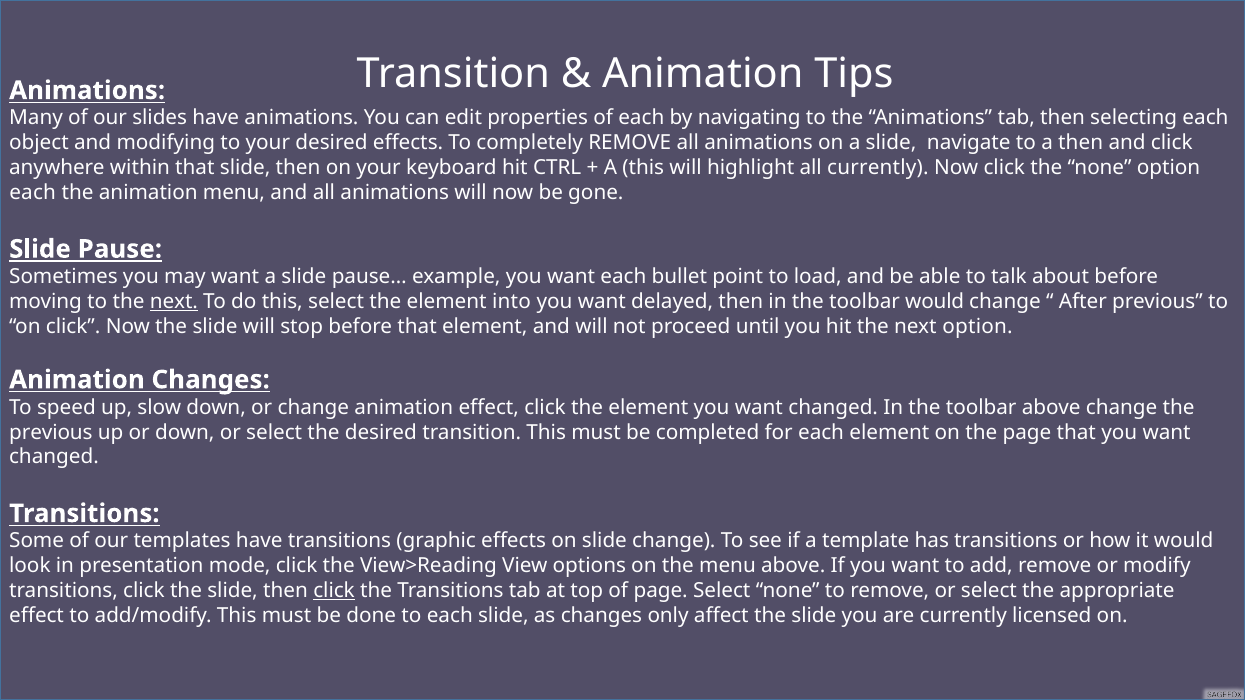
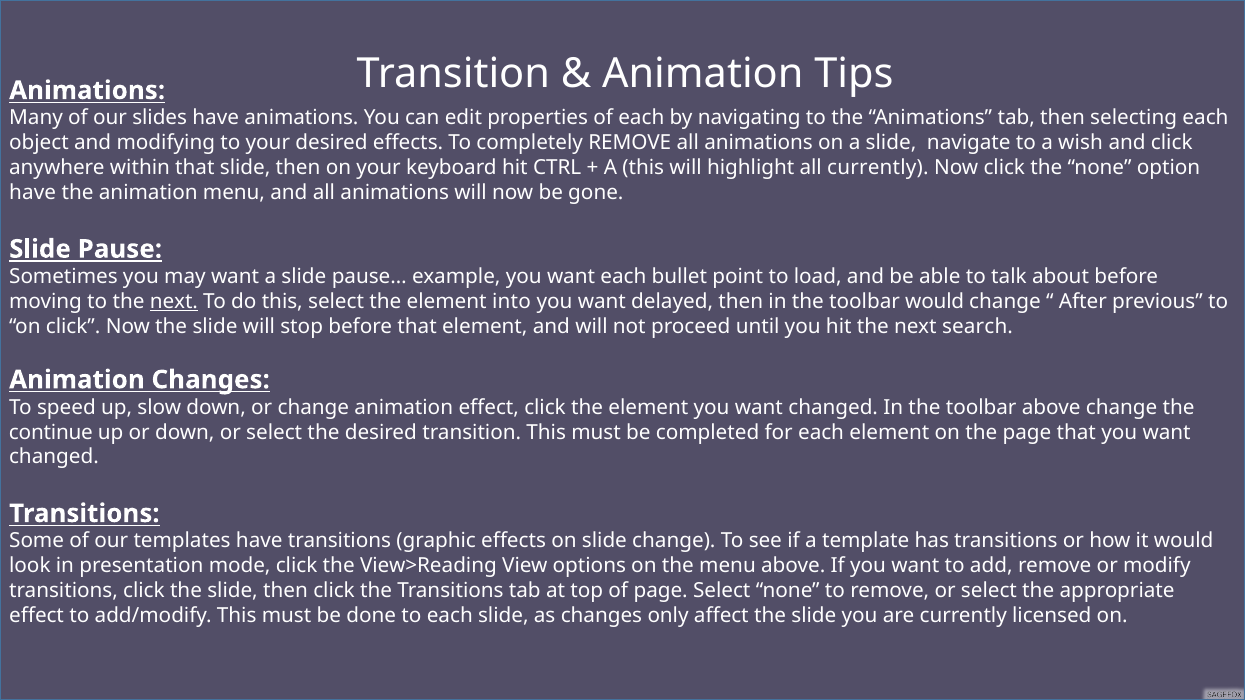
a then: then -> wish
each at (33, 193): each -> have
next option: option -> search
previous at (51, 432): previous -> continue
click at (334, 591) underline: present -> none
